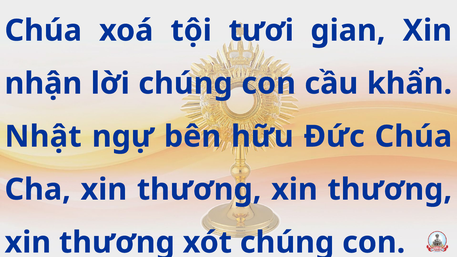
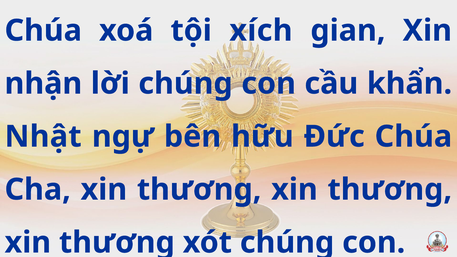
tươi: tươi -> xích
